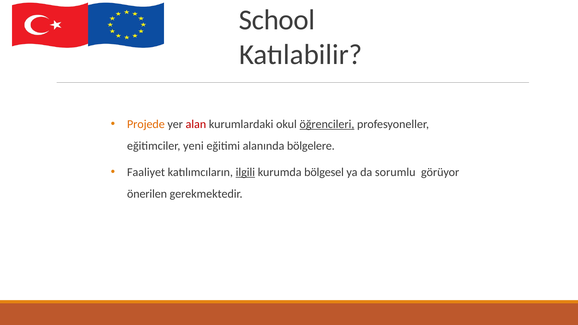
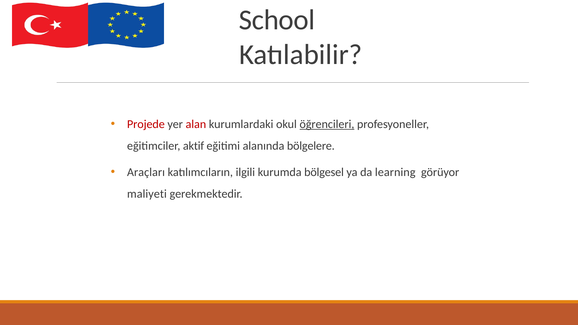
Projede colour: orange -> red
yeni: yeni -> aktif
Faaliyet: Faaliyet -> Araçları
ilgili underline: present -> none
sorumlu: sorumlu -> learning
önerilen: önerilen -> maliyeti
